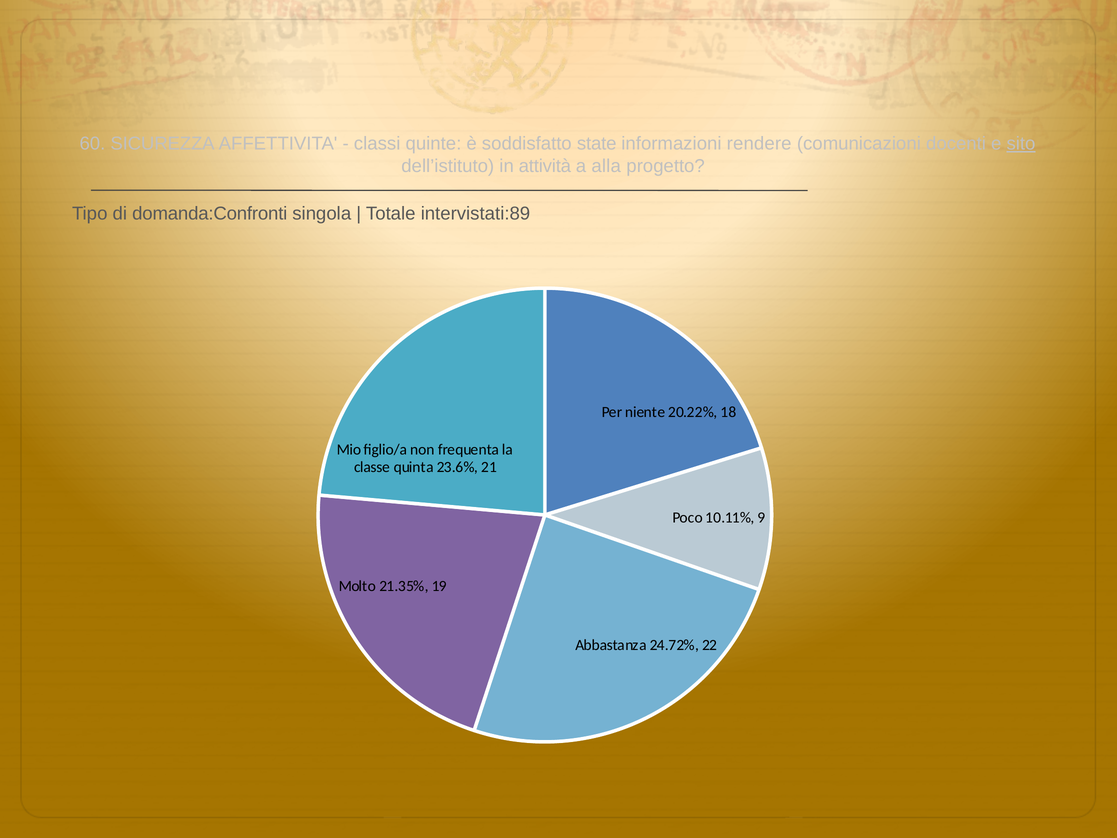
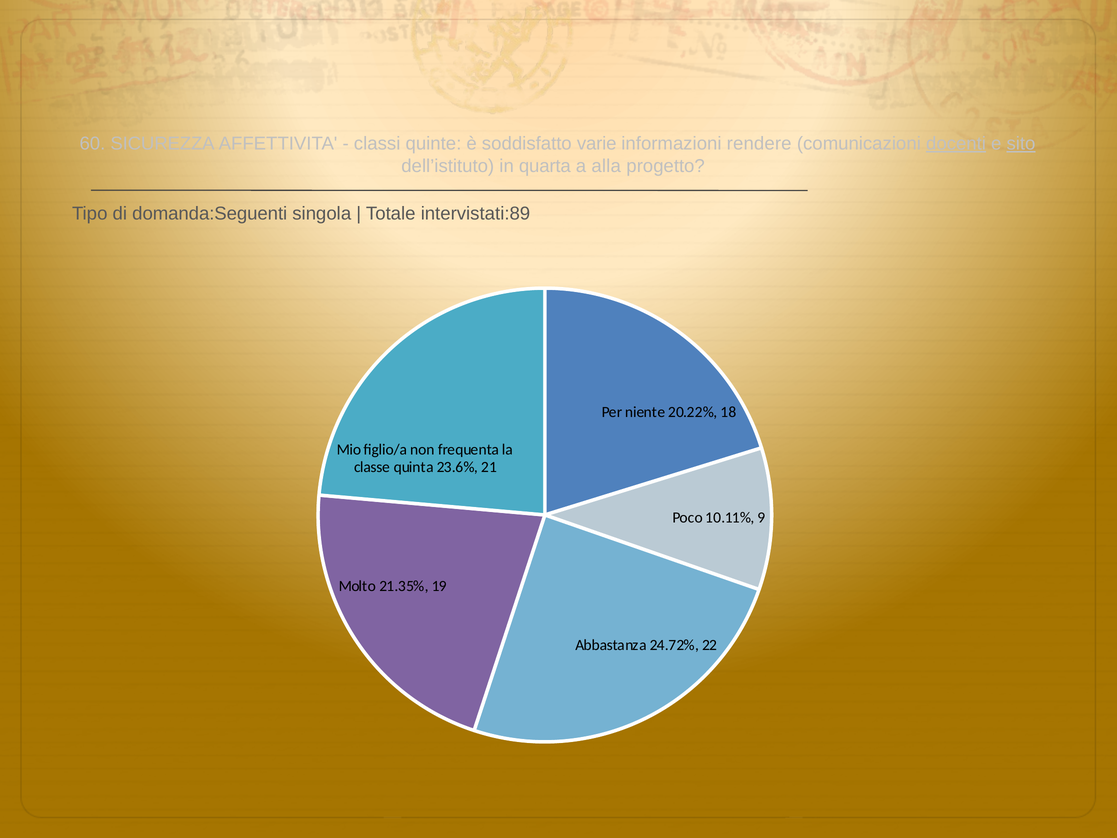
state: state -> varie
docenti underline: none -> present
attività: attività -> quarta
domanda:Confronti: domanda:Confronti -> domanda:Seguenti
